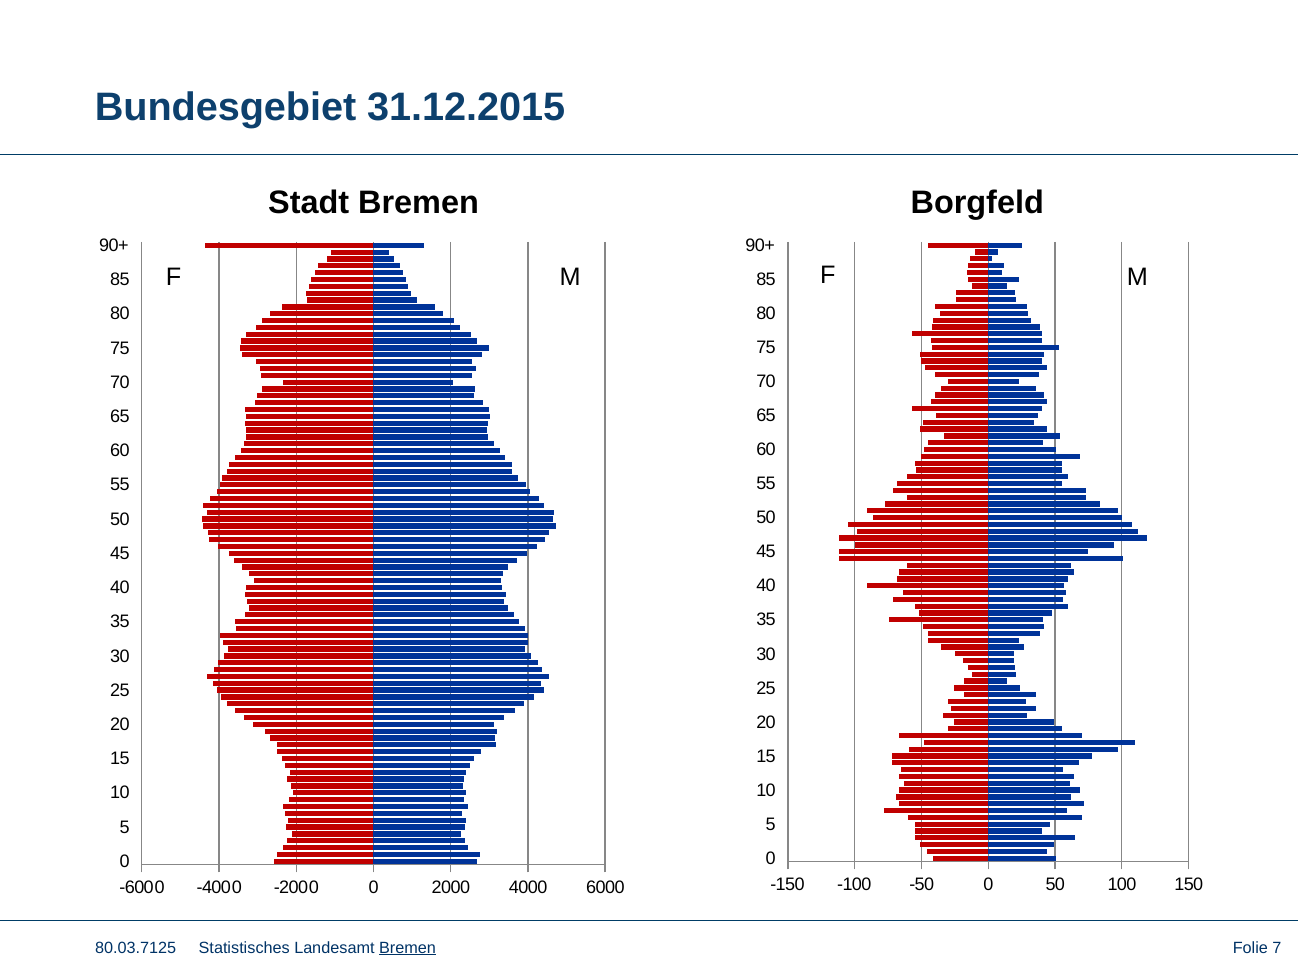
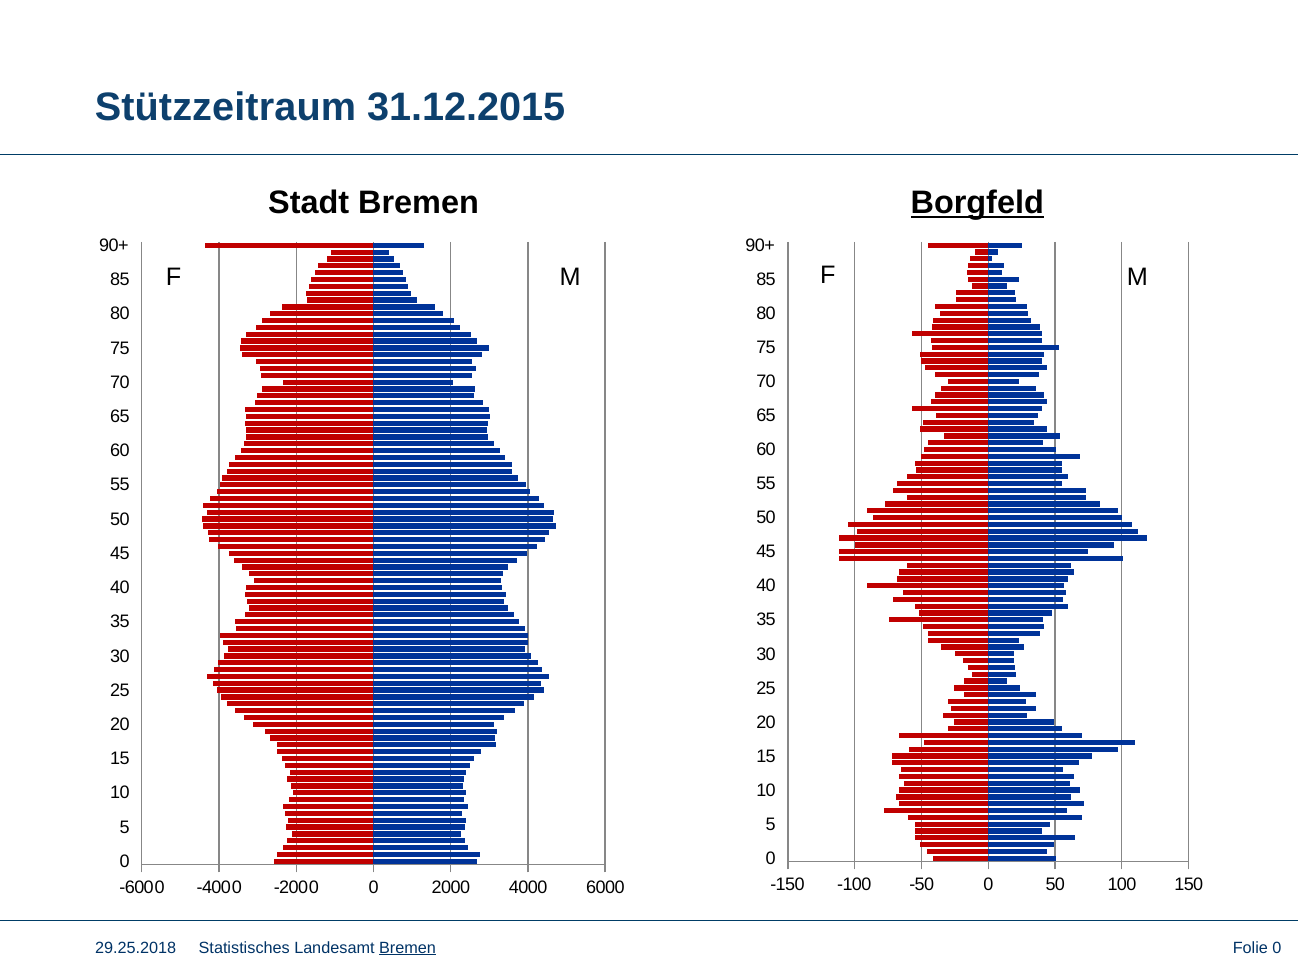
Bundesgebiet: Bundesgebiet -> Stützzeitraum
Borgfeld underline: none -> present
80.03.7125: 80.03.7125 -> 29.25.2018
Folie 7: 7 -> 0
